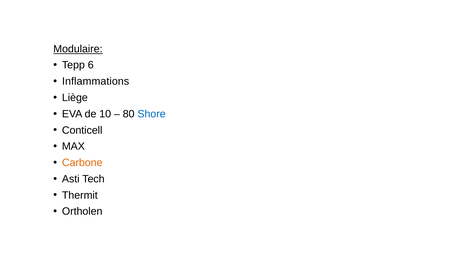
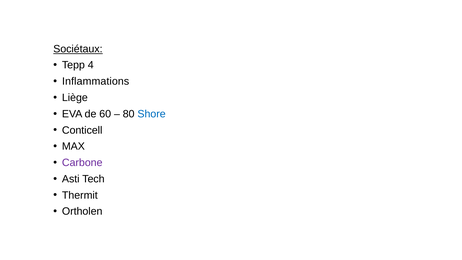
Modulaire: Modulaire -> Sociétaux
6: 6 -> 4
10: 10 -> 60
Carbone colour: orange -> purple
